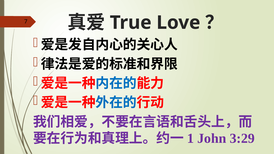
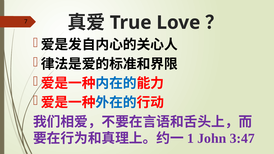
3:29: 3:29 -> 3:47
